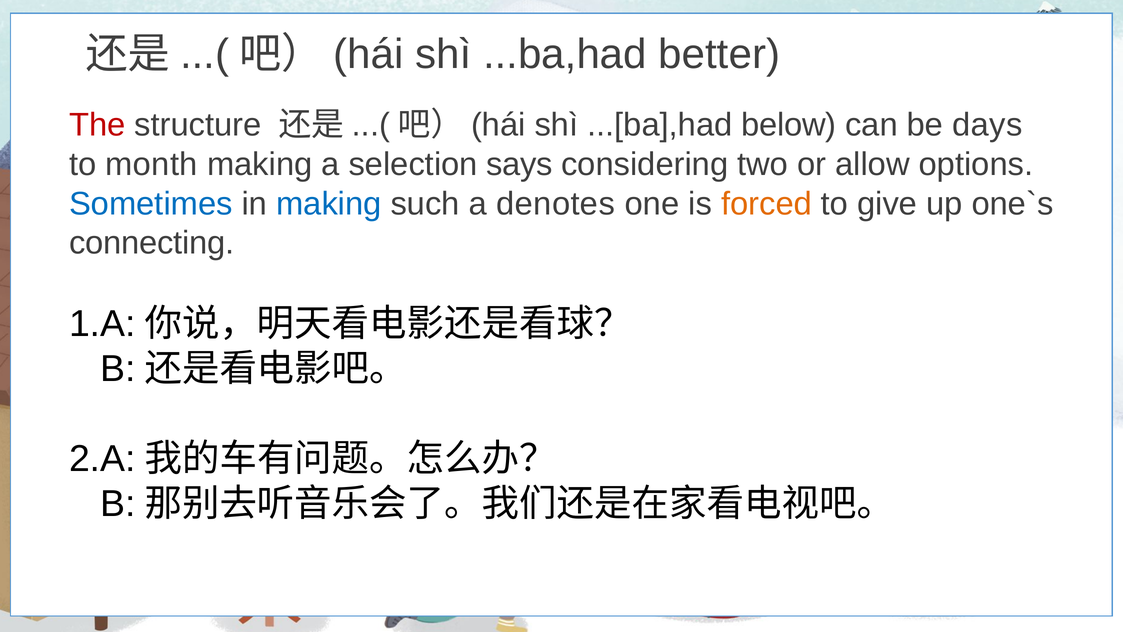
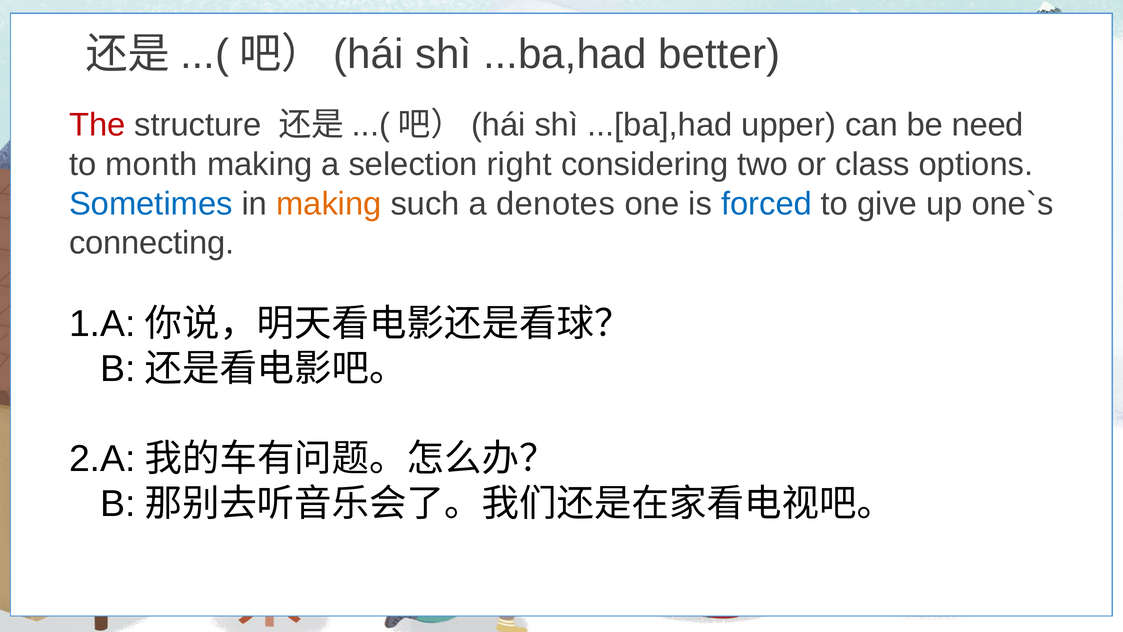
below: below -> upper
days: days -> need
says: says -> right
allow: allow -> class
making at (329, 204) colour: blue -> orange
forced colour: orange -> blue
